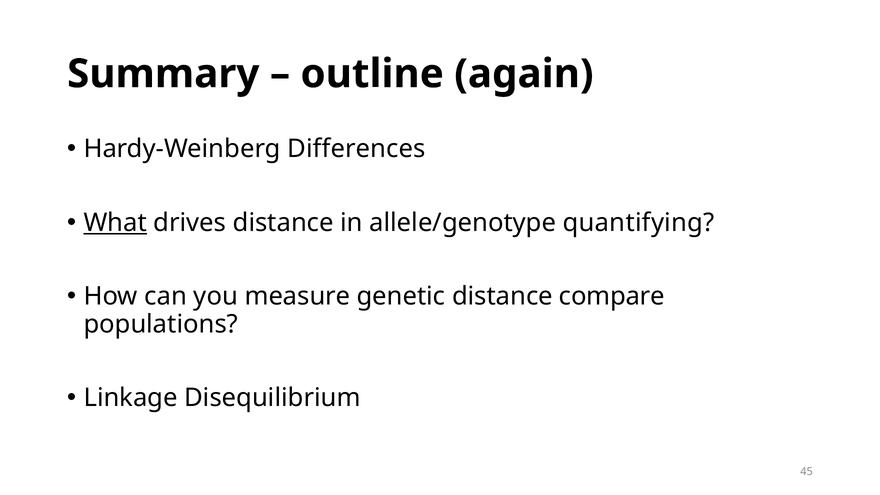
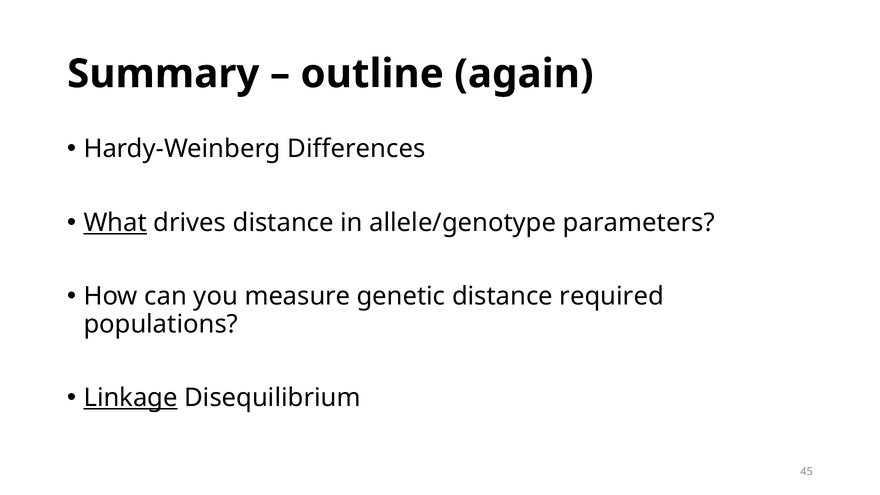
quantifying: quantifying -> parameters
compare: compare -> required
Linkage underline: none -> present
